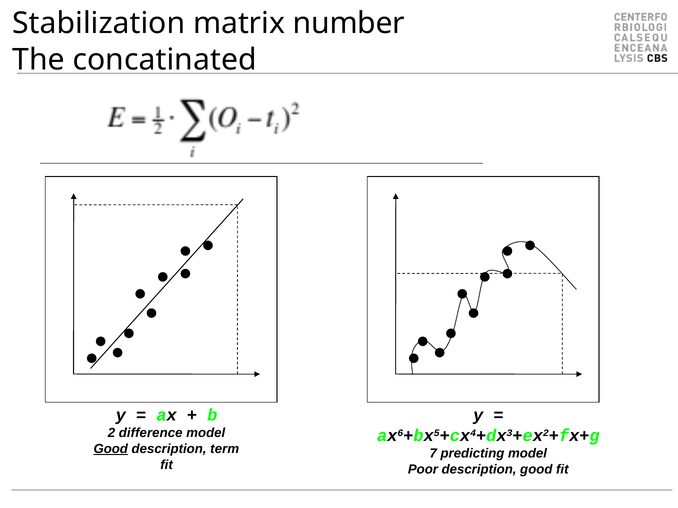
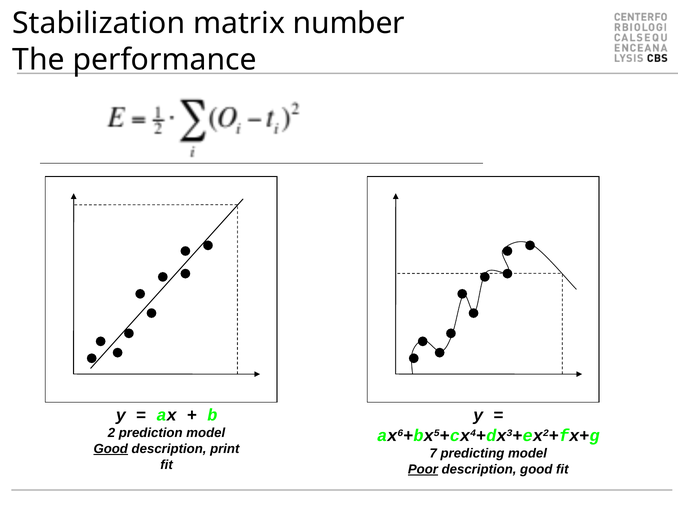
concatinated: concatinated -> performance
difference: difference -> prediction
term: term -> print
Poor underline: none -> present
